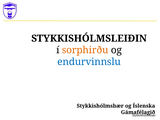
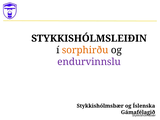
endurvinnslu colour: blue -> purple
